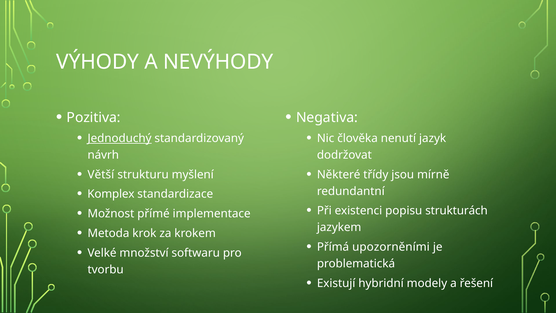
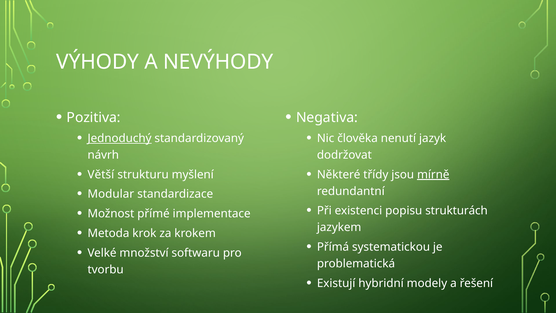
mírně underline: none -> present
Komplex: Komplex -> Modular
upozorněními: upozorněními -> systematickou
